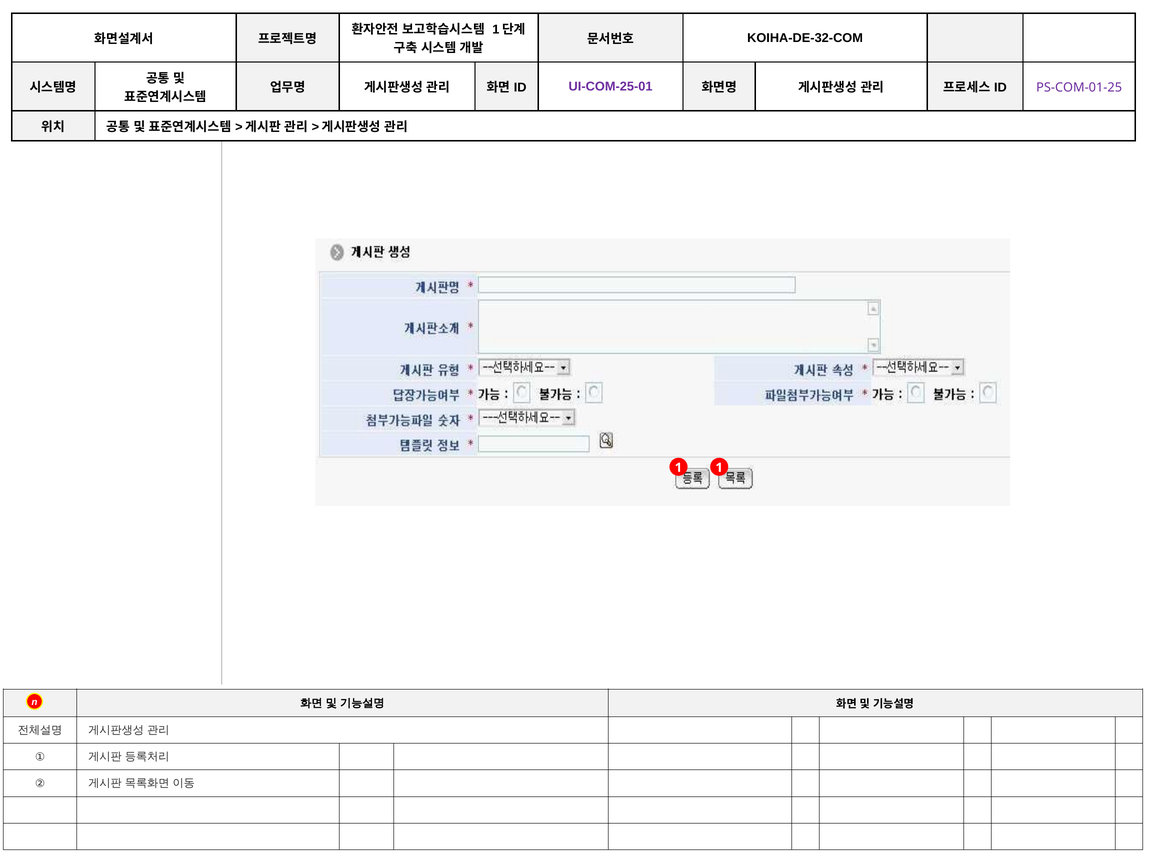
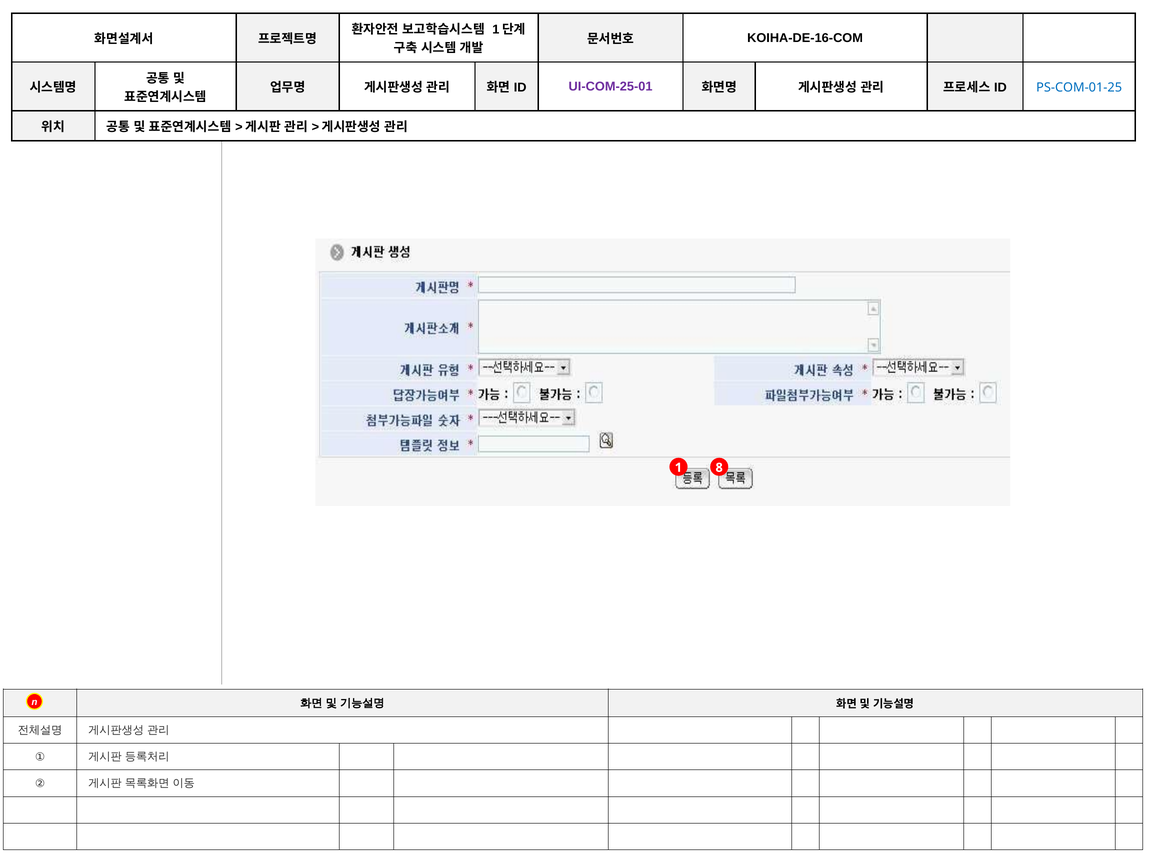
KOIHA-DE-32-COM: KOIHA-DE-32-COM -> KOIHA-DE-16-COM
PS-COM-01-25 colour: purple -> blue
1 1: 1 -> 8
